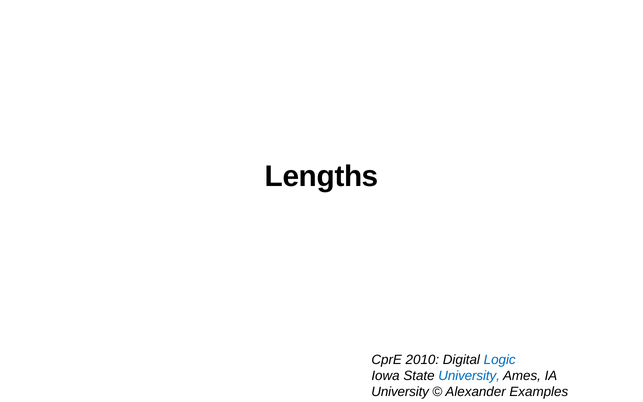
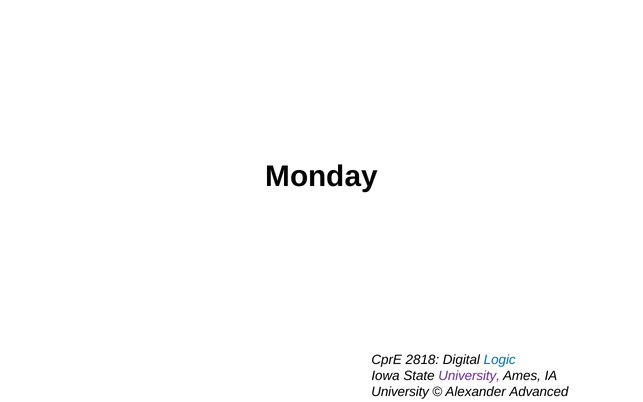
Lengths: Lengths -> Monday
2010: 2010 -> 2818
University at (469, 376) colour: blue -> purple
Examples: Examples -> Advanced
